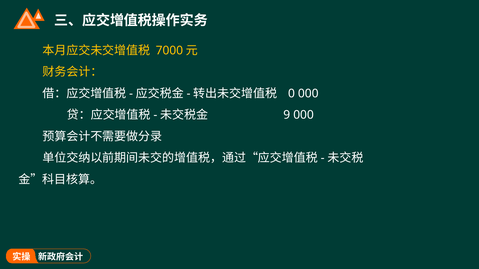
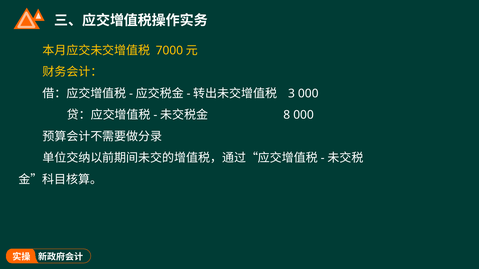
0: 0 -> 3
9: 9 -> 8
